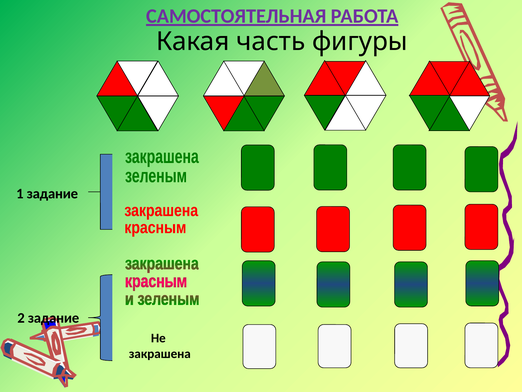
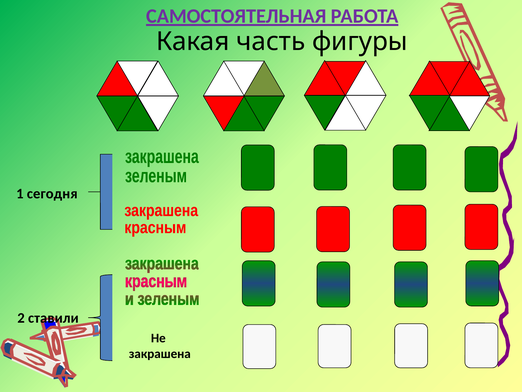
1 задание: задание -> сегодня
2 задание: задание -> ставили
